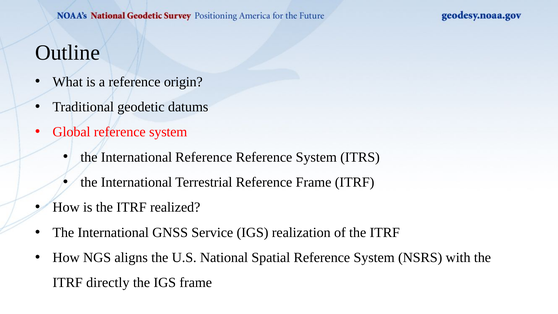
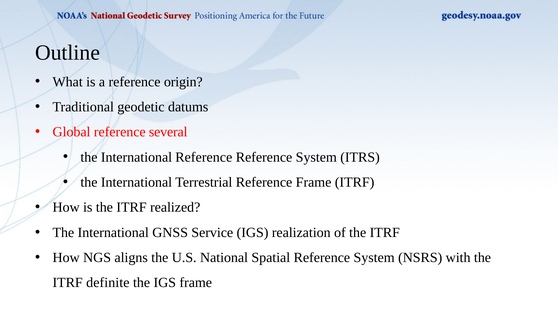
Global reference system: system -> several
directly: directly -> definite
